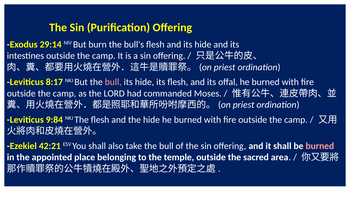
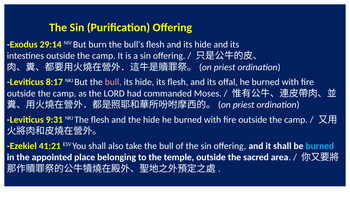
9:84: 9:84 -> 9:31
42:21: 42:21 -> 41:21
burned at (320, 146) colour: pink -> light blue
